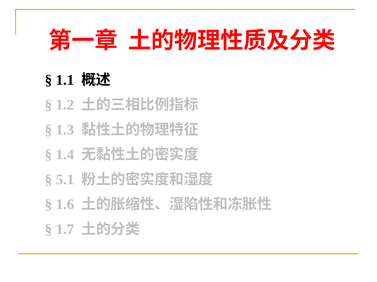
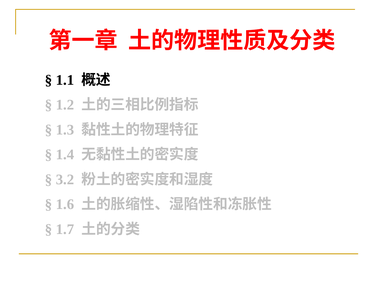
5.1: 5.1 -> 3.2
